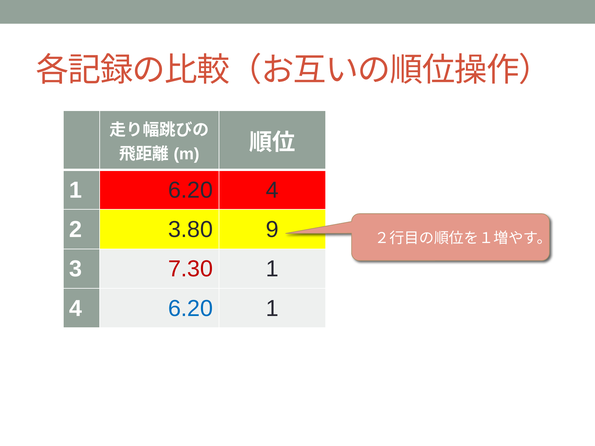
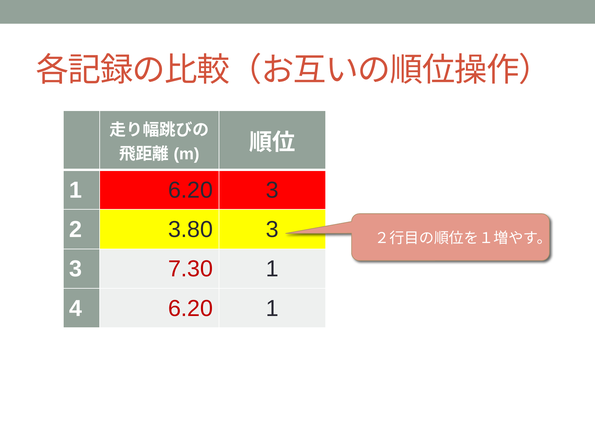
6.20 4: 4 -> 3
3.80 9: 9 -> 3
6.20 at (190, 309) colour: blue -> red
